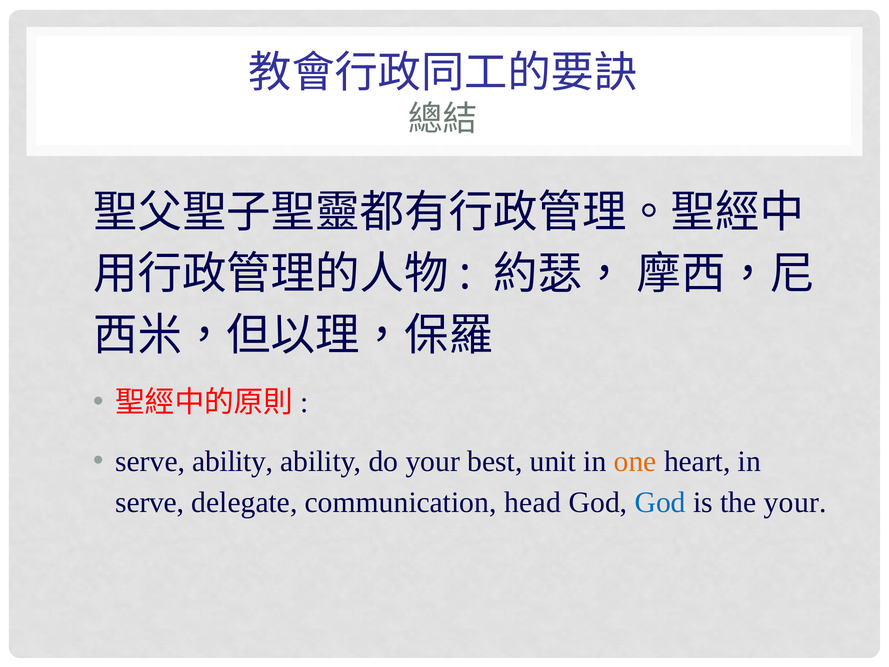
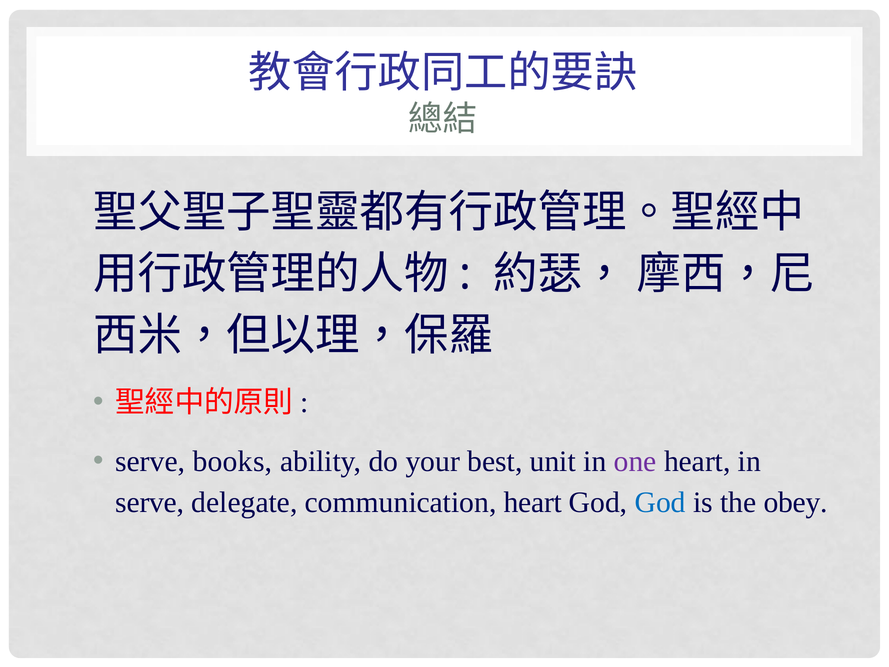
serve ability: ability -> books
one colour: orange -> purple
communication head: head -> heart
the your: your -> obey
